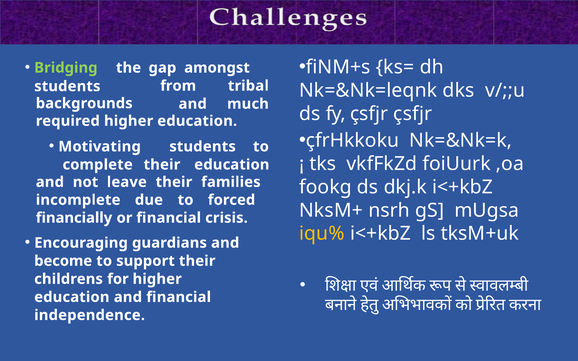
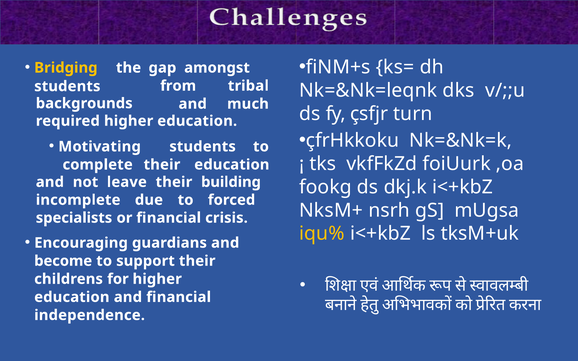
Bridging colour: light green -> yellow
çsfjr çsfjr: çsfjr -> turn
families: families -> building
financially: financially -> specialists
